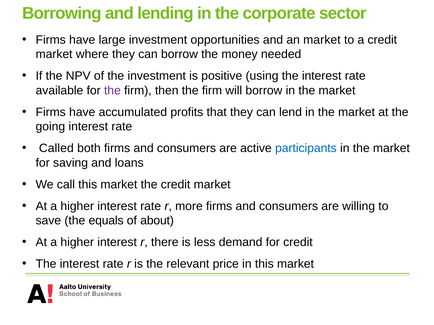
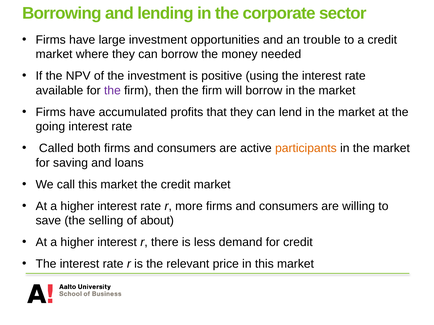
an market: market -> trouble
participants colour: blue -> orange
equals: equals -> selling
